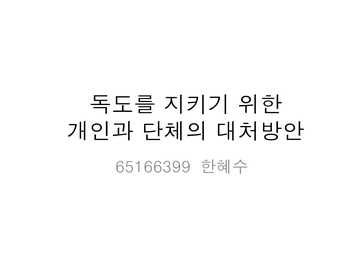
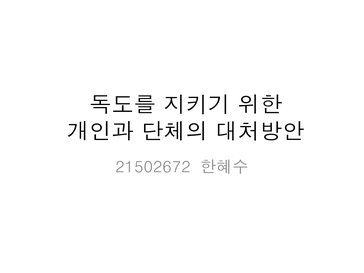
65166399: 65166399 -> 21502672
